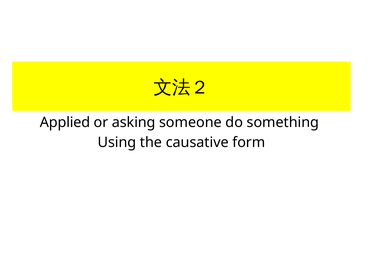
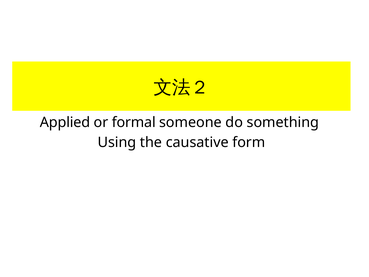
asking: asking -> formal
